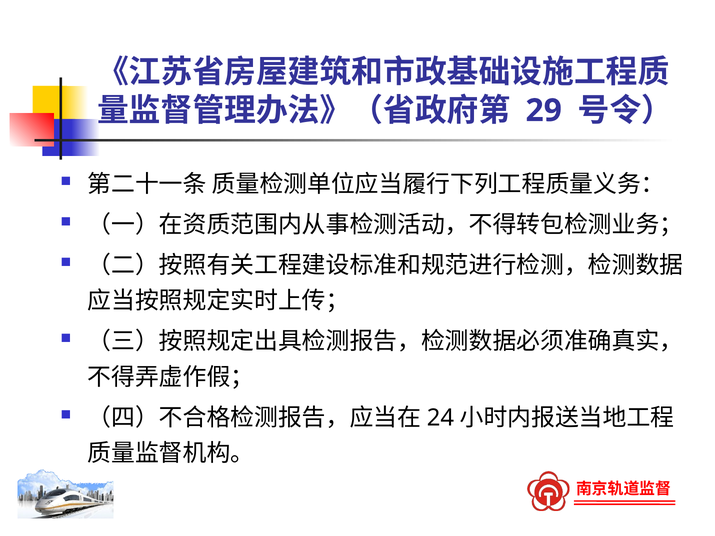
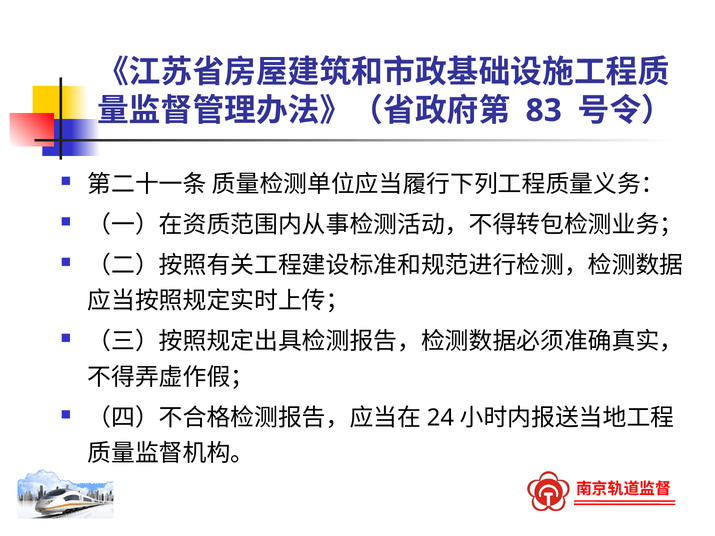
29: 29 -> 83
